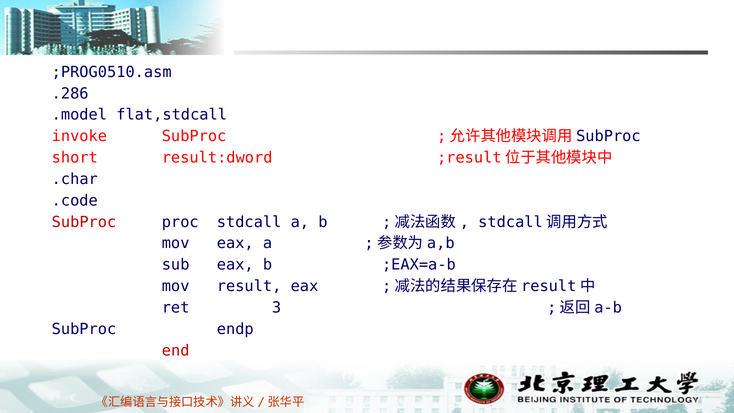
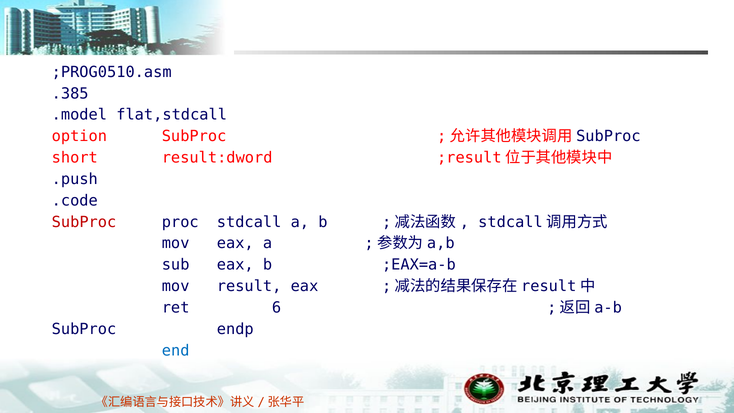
.286: .286 -> .385
invoke: invoke -> option
.char: .char -> .push
3: 3 -> 6
end colour: red -> blue
